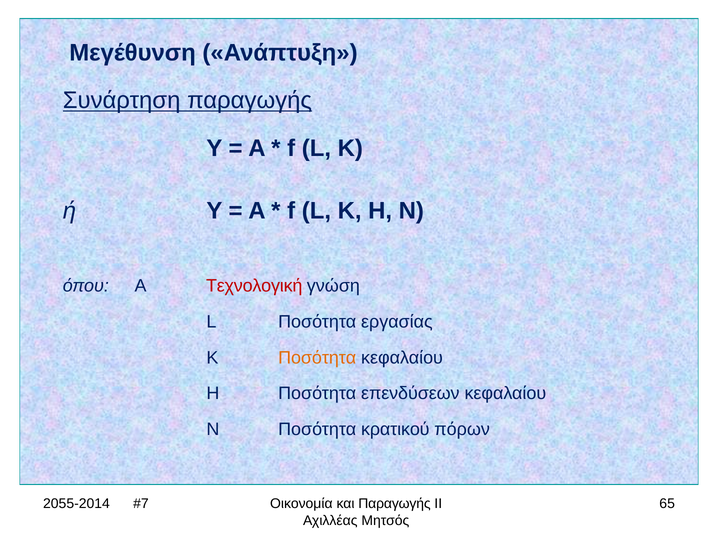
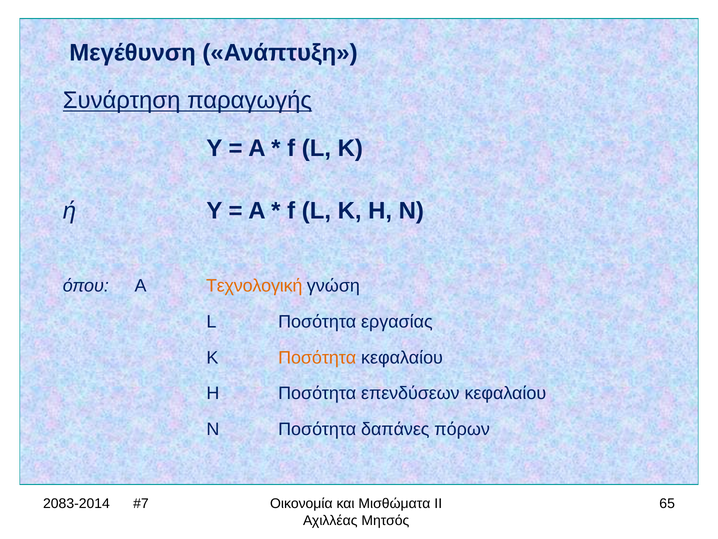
Τεχνολογική colour: red -> orange
κρατικού: κρατικού -> δαπάνες
2055-2014: 2055-2014 -> 2083-2014
και Παραγωγής: Παραγωγής -> Μισθώματα
